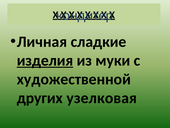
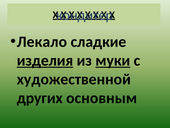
Личная: Личная -> Лекало
муки underline: none -> present
узелковая: узелковая -> основным
